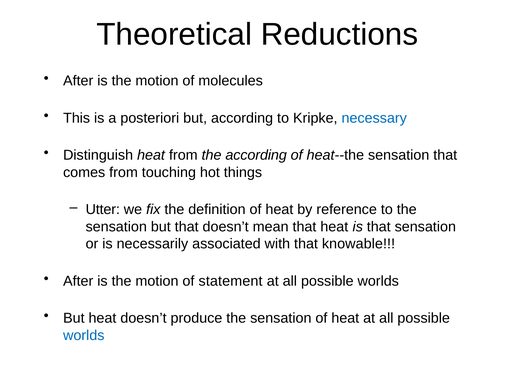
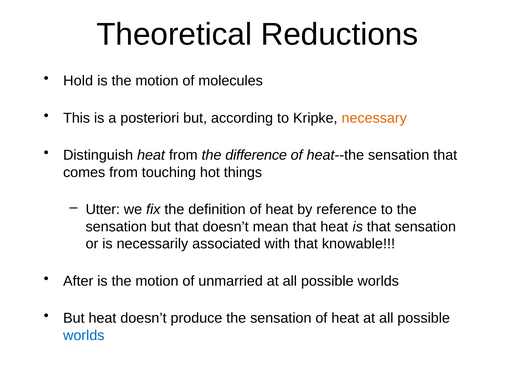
After at (78, 81): After -> Hold
necessary colour: blue -> orange
the according: according -> difference
statement: statement -> unmarried
